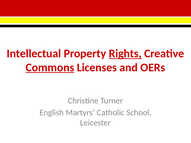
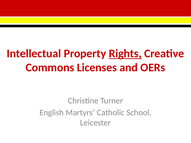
Commons underline: present -> none
